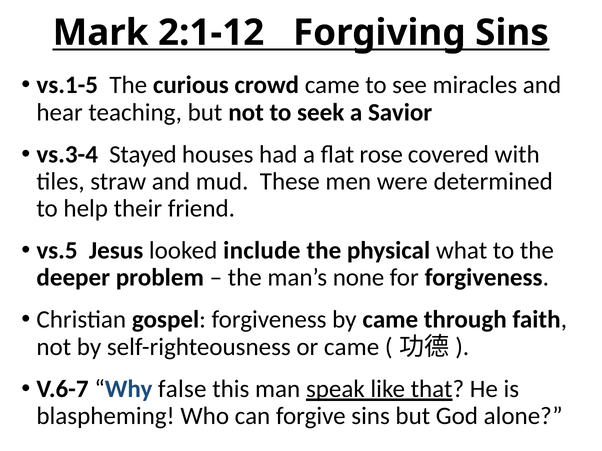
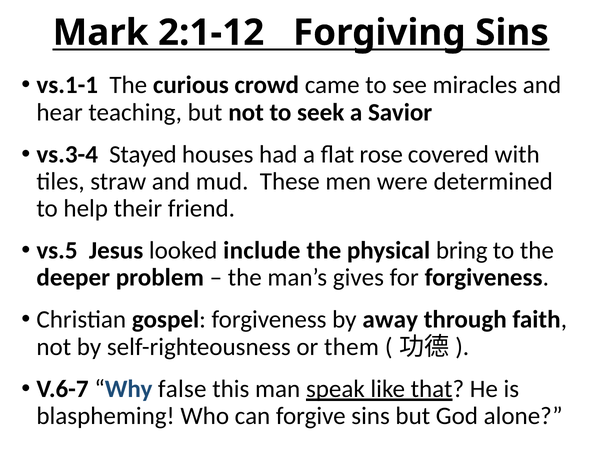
vs.1-5: vs.1-5 -> vs.1-1
what: what -> bring
none: none -> gives
by came: came -> away
or came: came -> them
